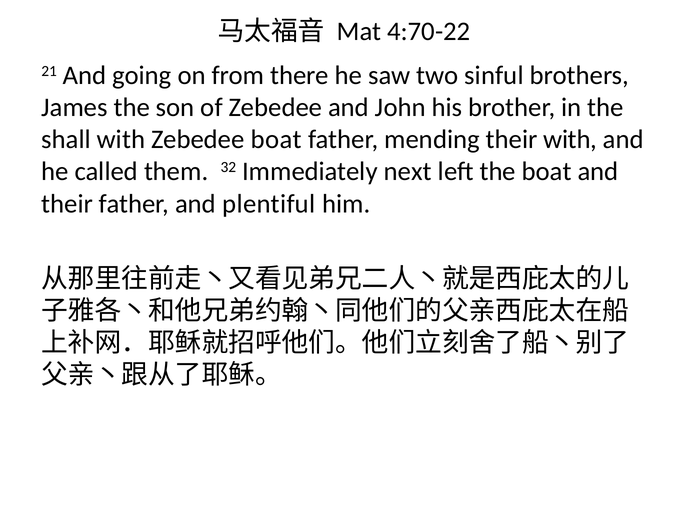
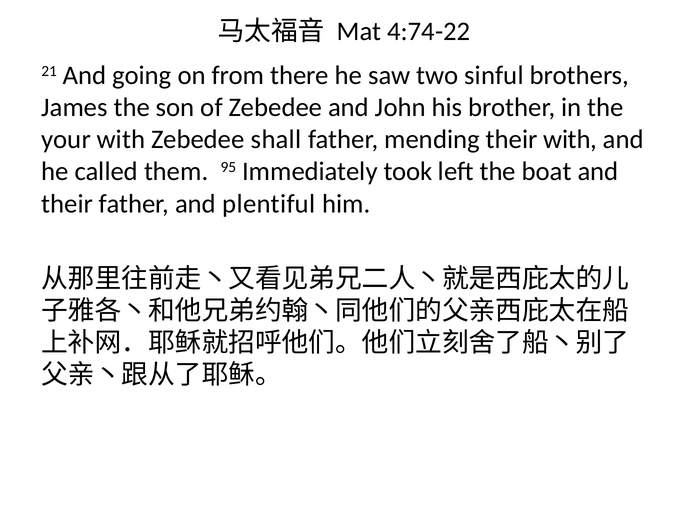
4:70-22: 4:70-22 -> 4:74-22
shall: shall -> your
Zebedee boat: boat -> shall
32: 32 -> 95
next: next -> took
